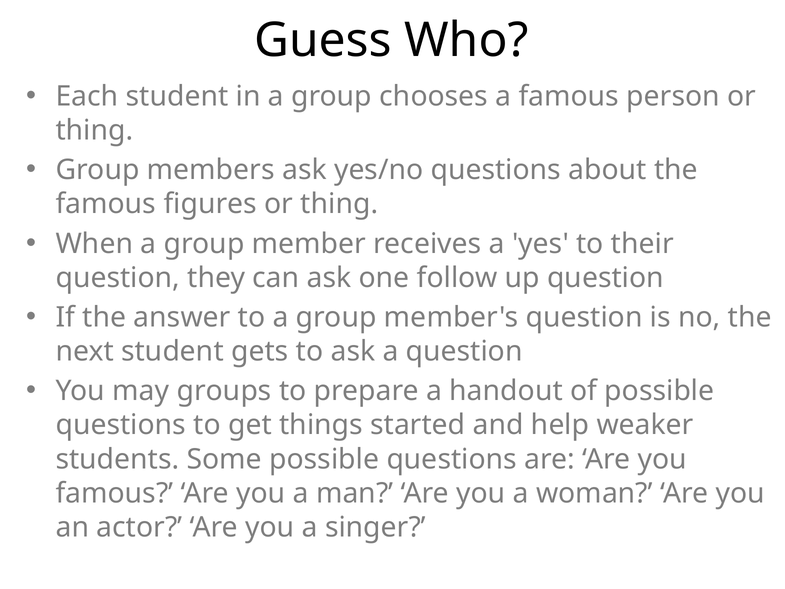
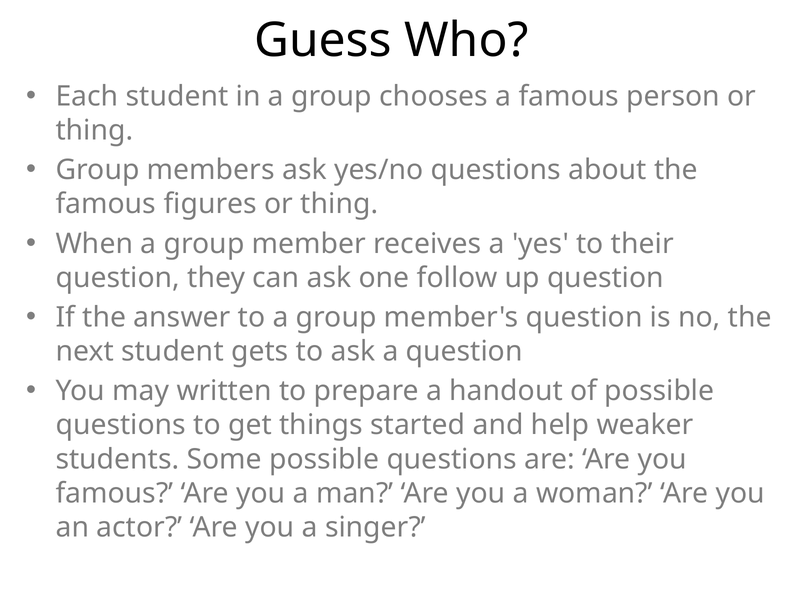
groups: groups -> written
